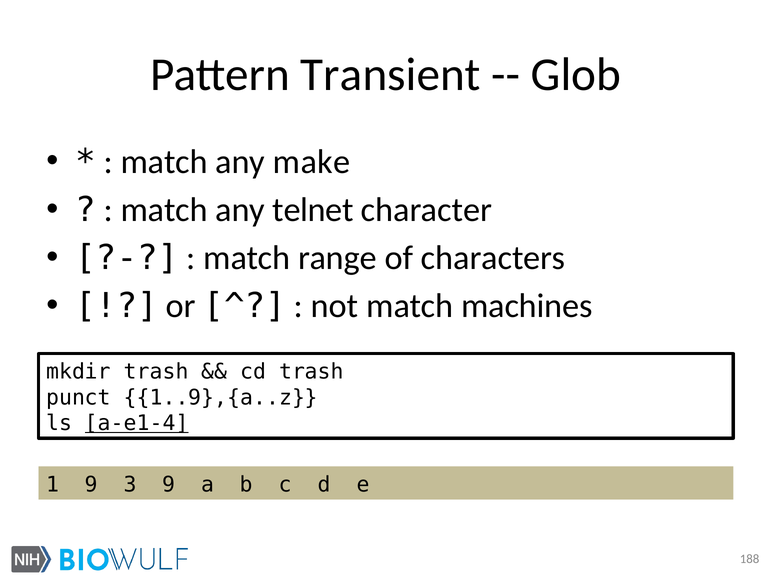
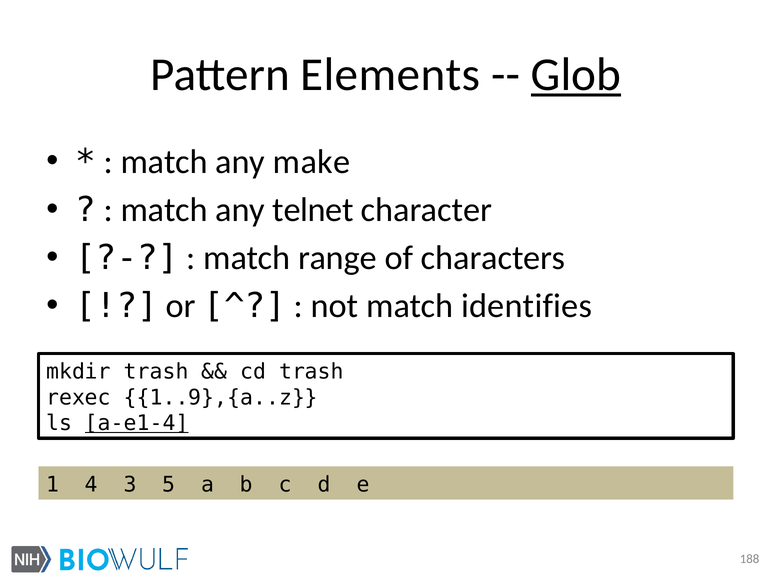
Transient: Transient -> Elements
Glob underline: none -> present
machines: machines -> identifies
punct: punct -> rexec
9 at (91, 484): 9 -> 4
3 9: 9 -> 5
